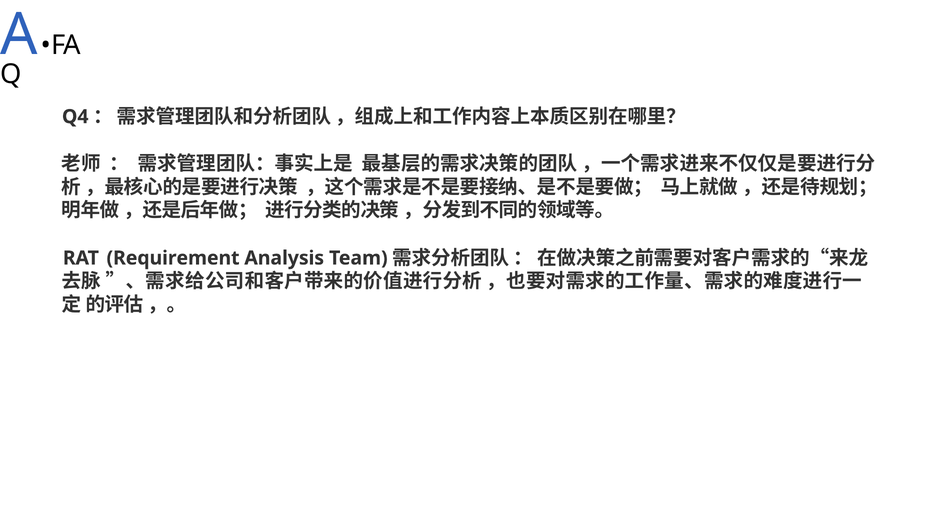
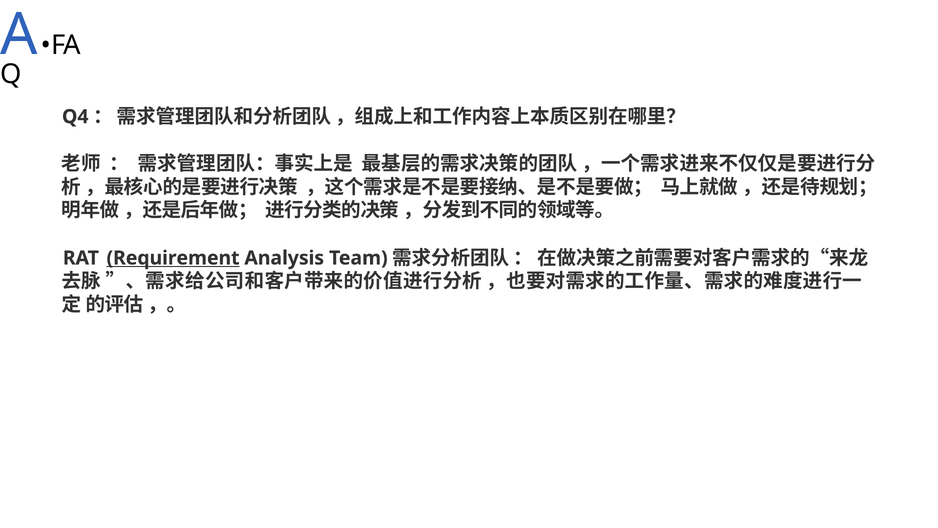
Requirement underline: none -> present
